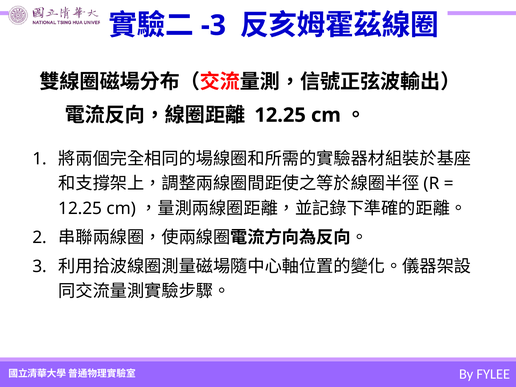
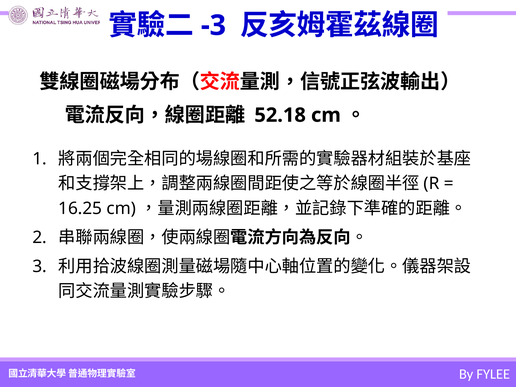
12.25 at (280, 115): 12.25 -> 52.18
12.25 at (80, 208): 12.25 -> 16.25
